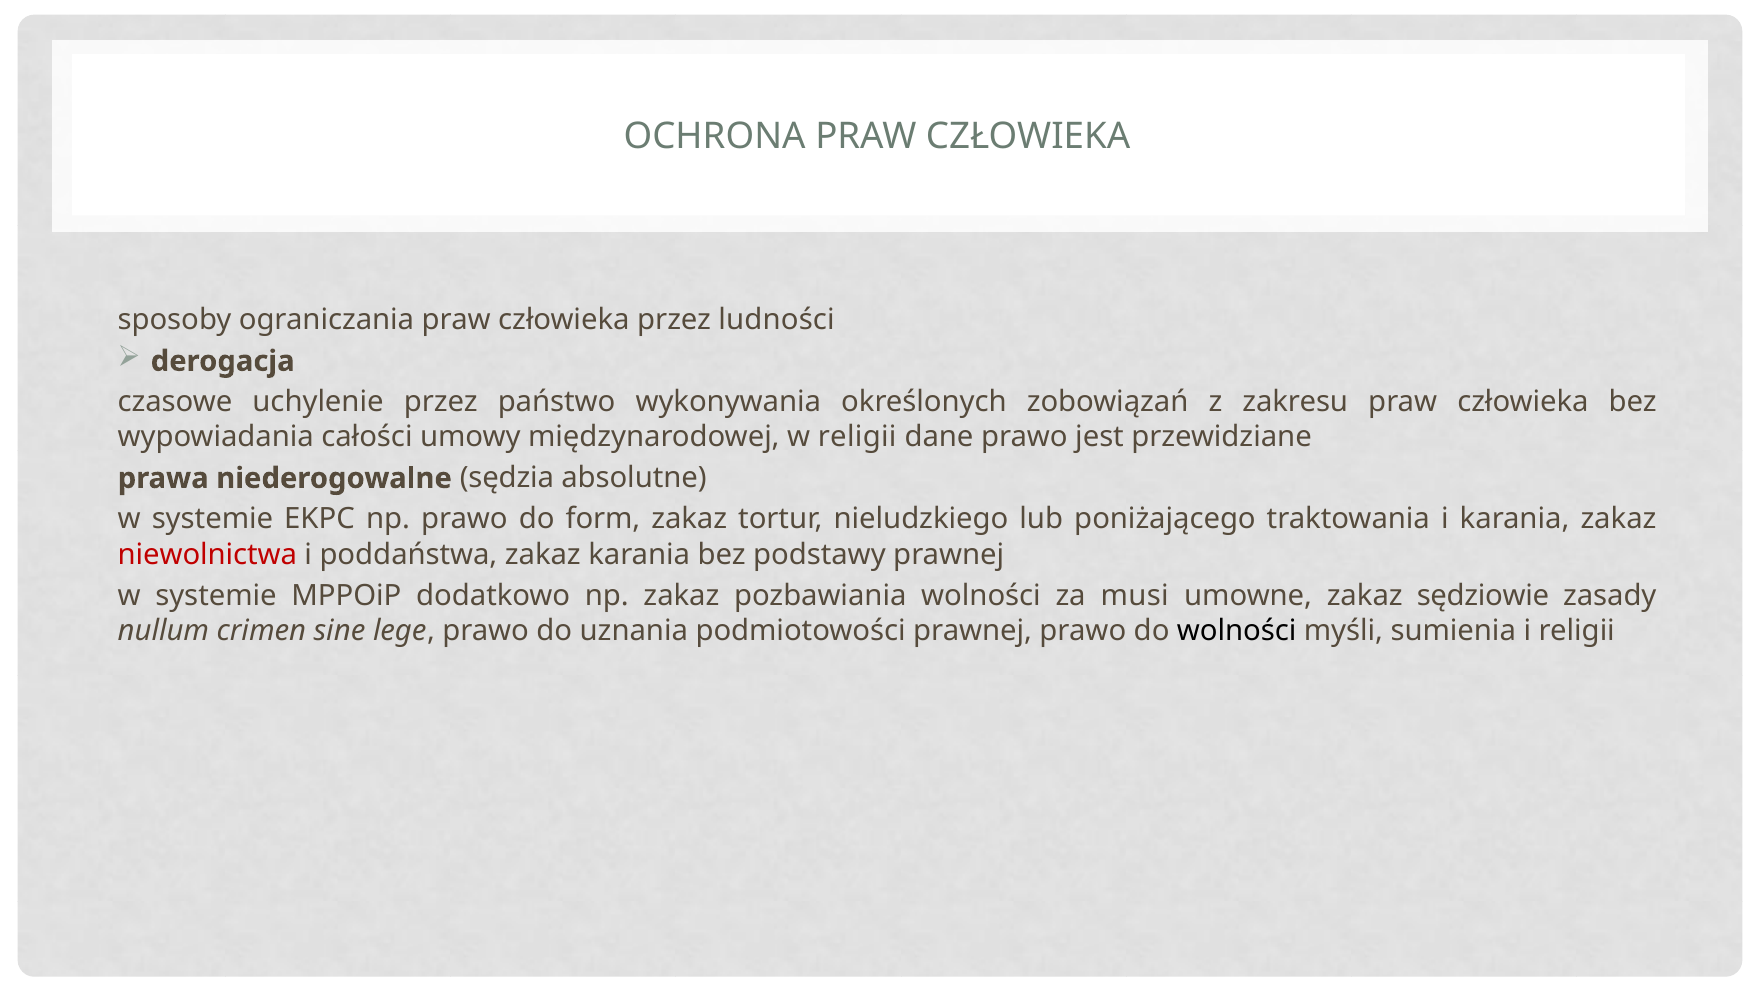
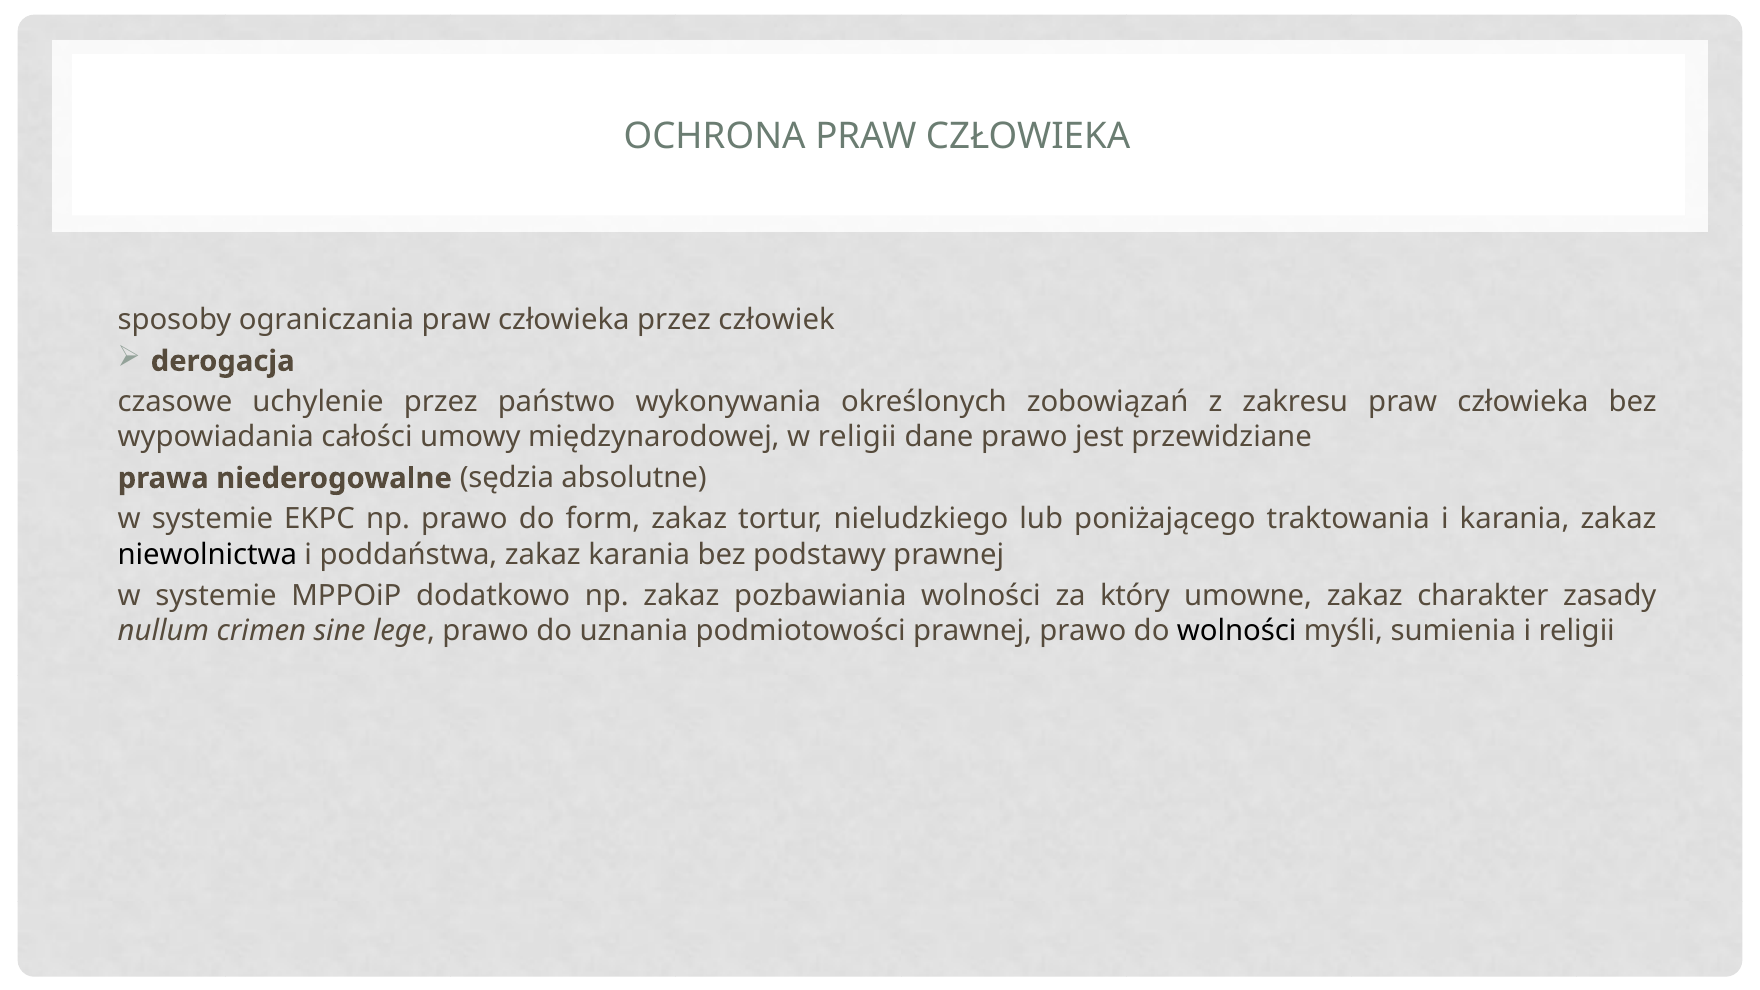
ludności: ludności -> człowiek
niewolnictwa colour: red -> black
musi: musi -> który
sędziowie: sędziowie -> charakter
